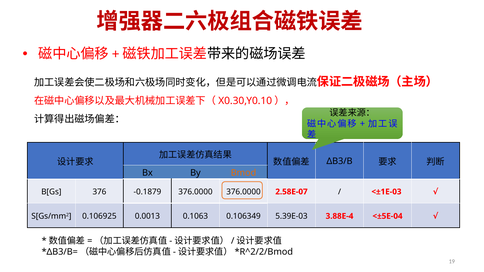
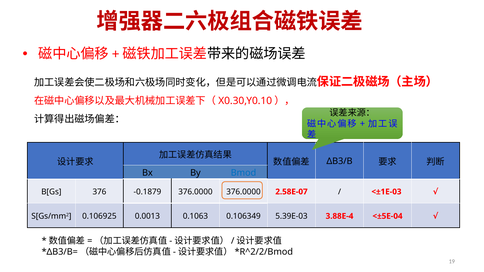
Bmod colour: orange -> blue
